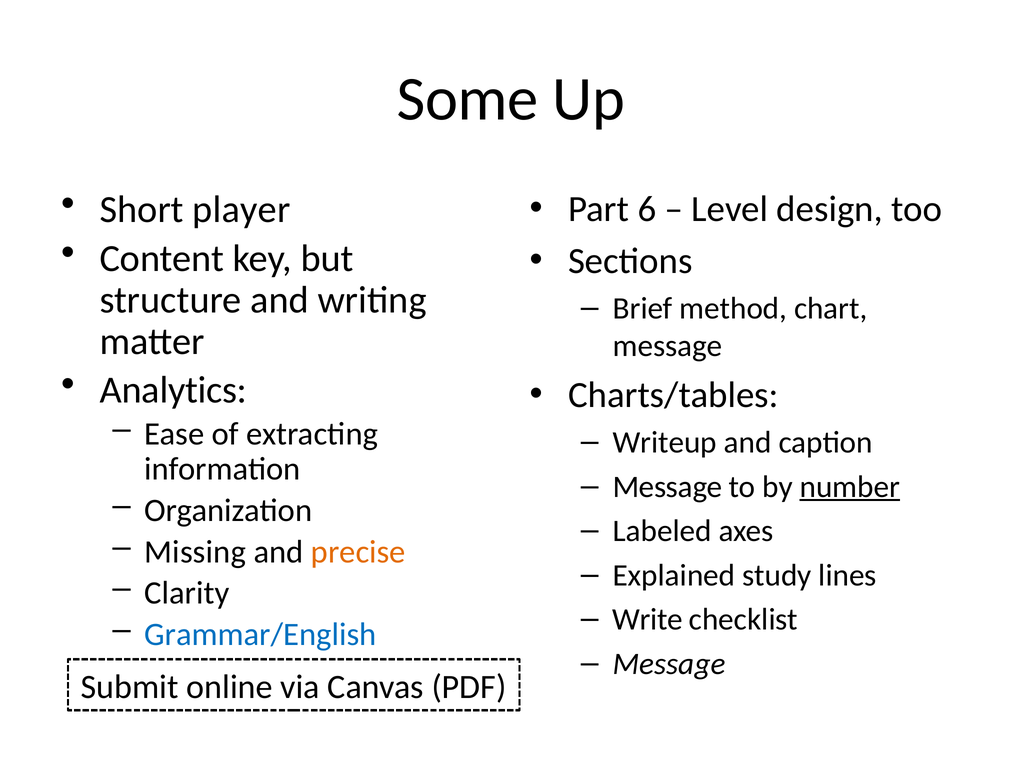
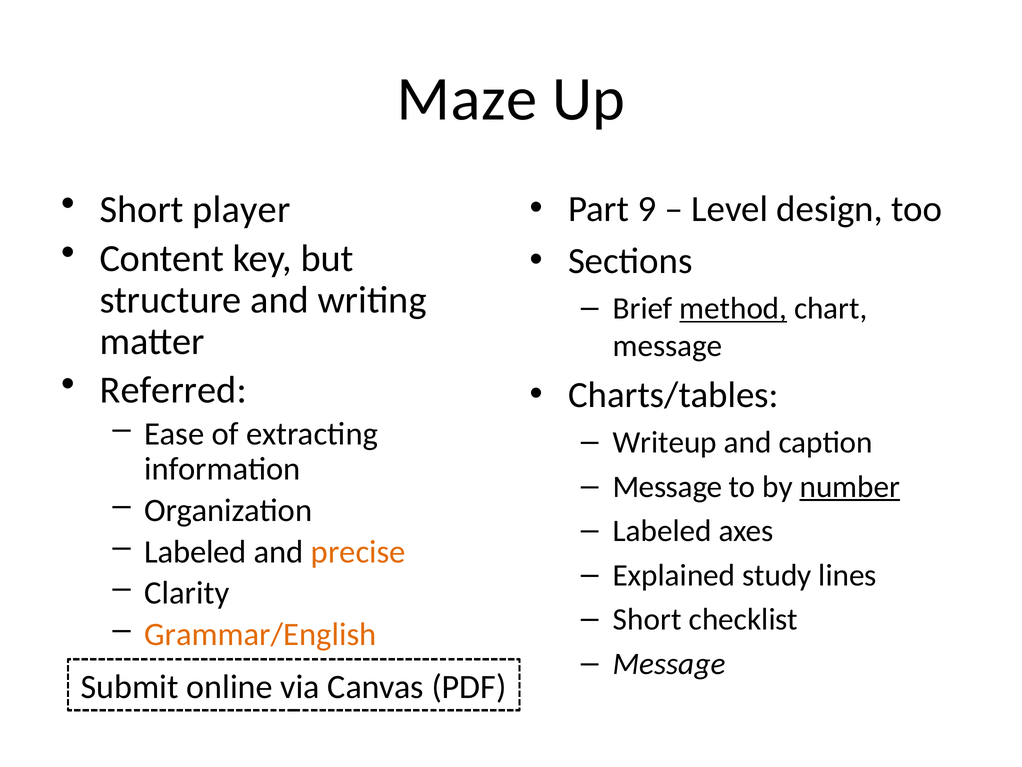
Some: Some -> Maze
6: 6 -> 9
method underline: none -> present
Analytics: Analytics -> Referred
Missing at (195, 551): Missing -> Labeled
Write at (648, 619): Write -> Short
Grammar/English colour: blue -> orange
